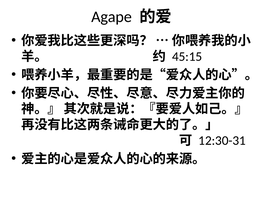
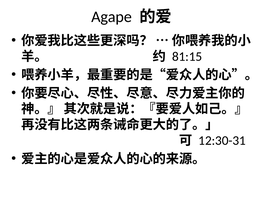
45:15: 45:15 -> 81:15
